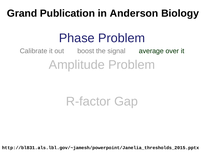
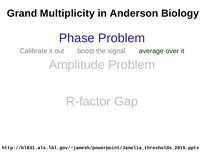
Publication: Publication -> Multiplicity
